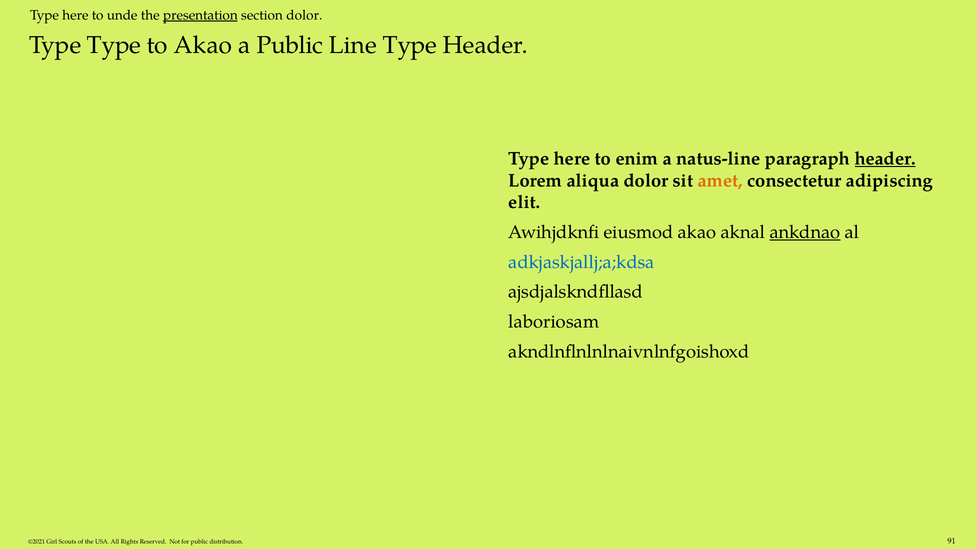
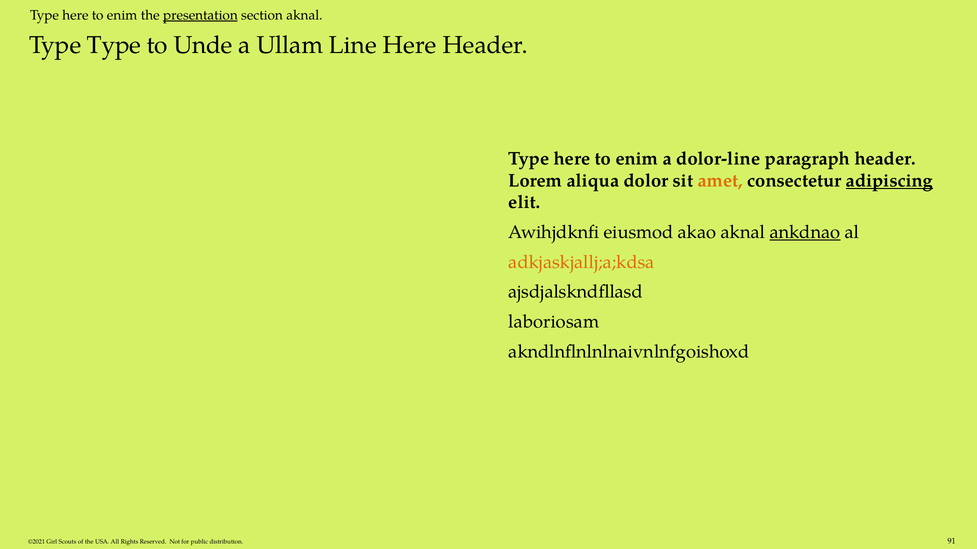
unde at (122, 15): unde -> enim
section dolor: dolor -> aknal
to Akao: Akao -> Unde
a Public: Public -> Ullam
Line Type: Type -> Here
natus-line: natus-line -> dolor-line
header at (885, 159) underline: present -> none
adipiscing underline: none -> present
adkjaskjallj;a;kdsa colour: blue -> orange
